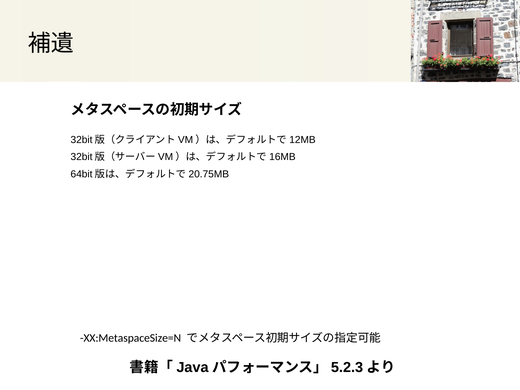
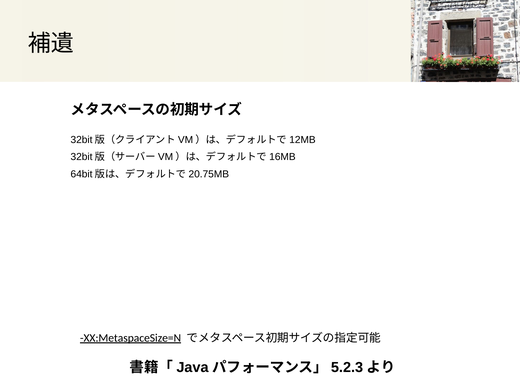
XX:MetaspaceSize=N underline: none -> present
